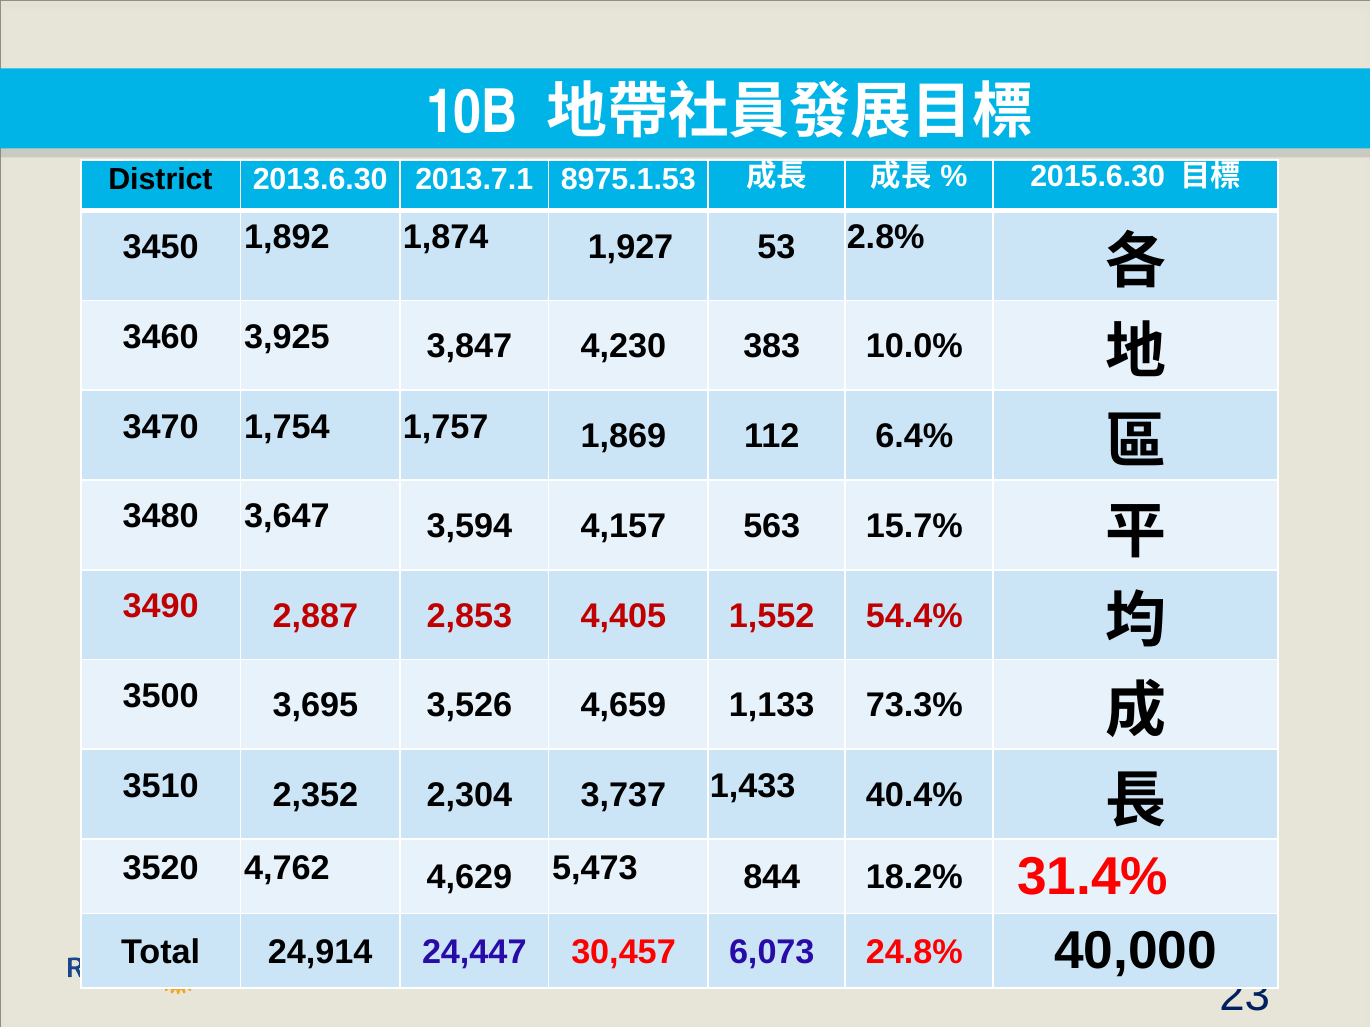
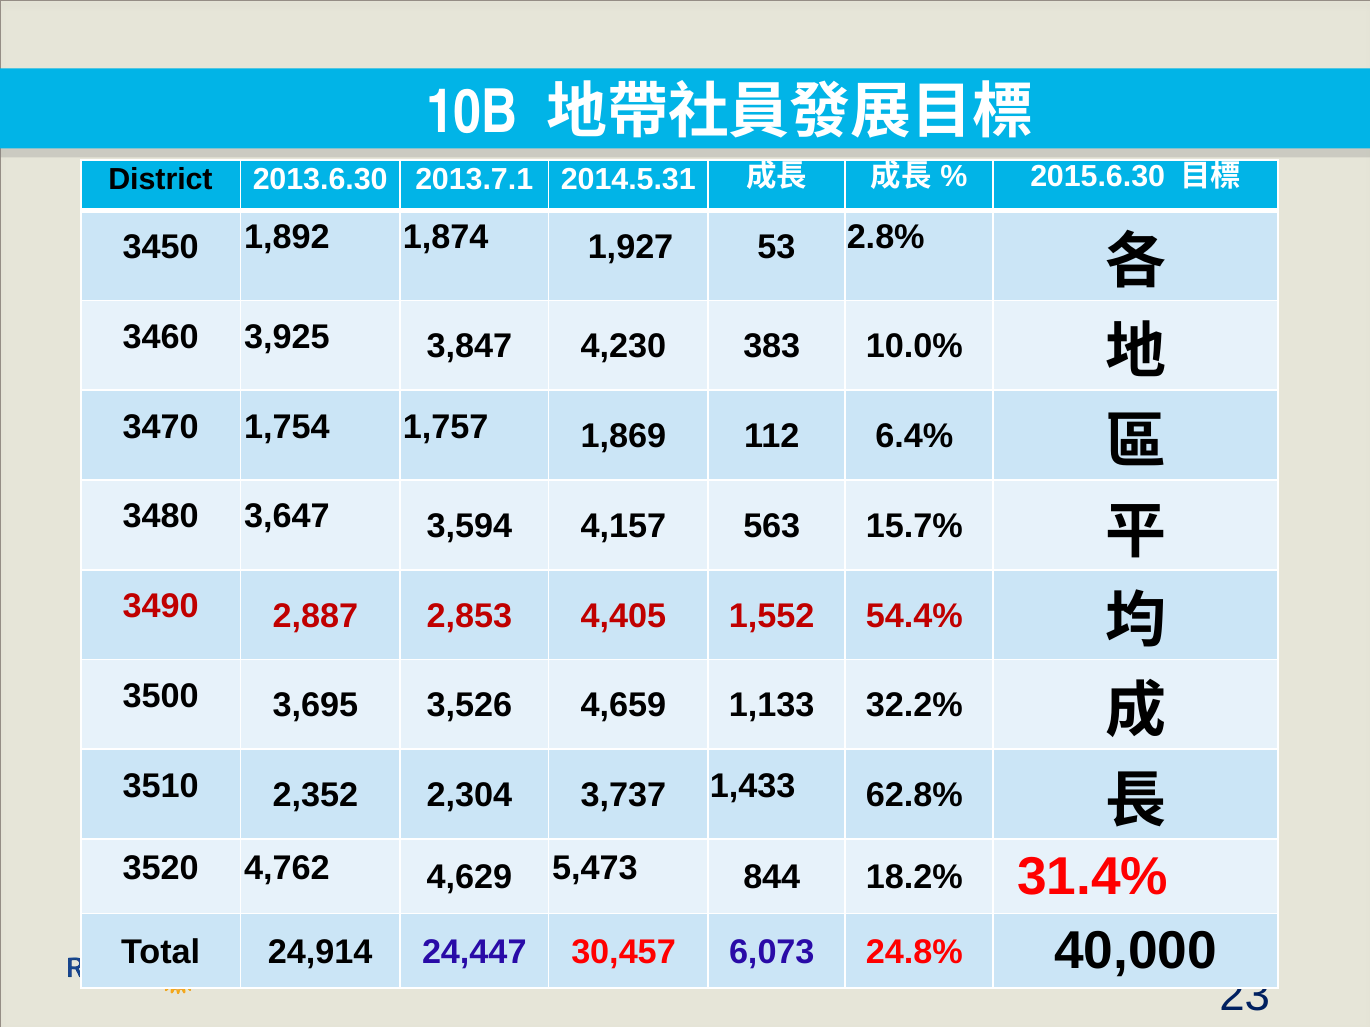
8975.1.53: 8975.1.53 -> 2014.5.31
73.3%: 73.3% -> 32.2%
40.4%: 40.4% -> 62.8%
